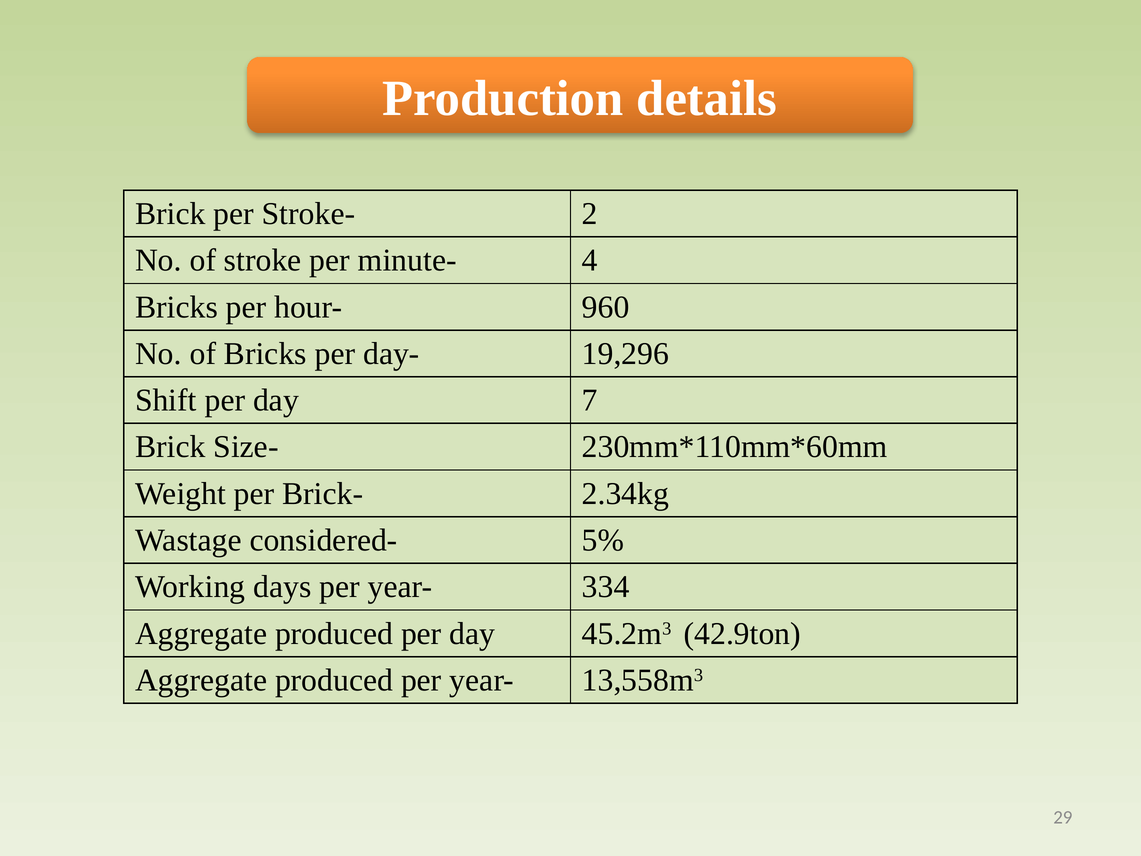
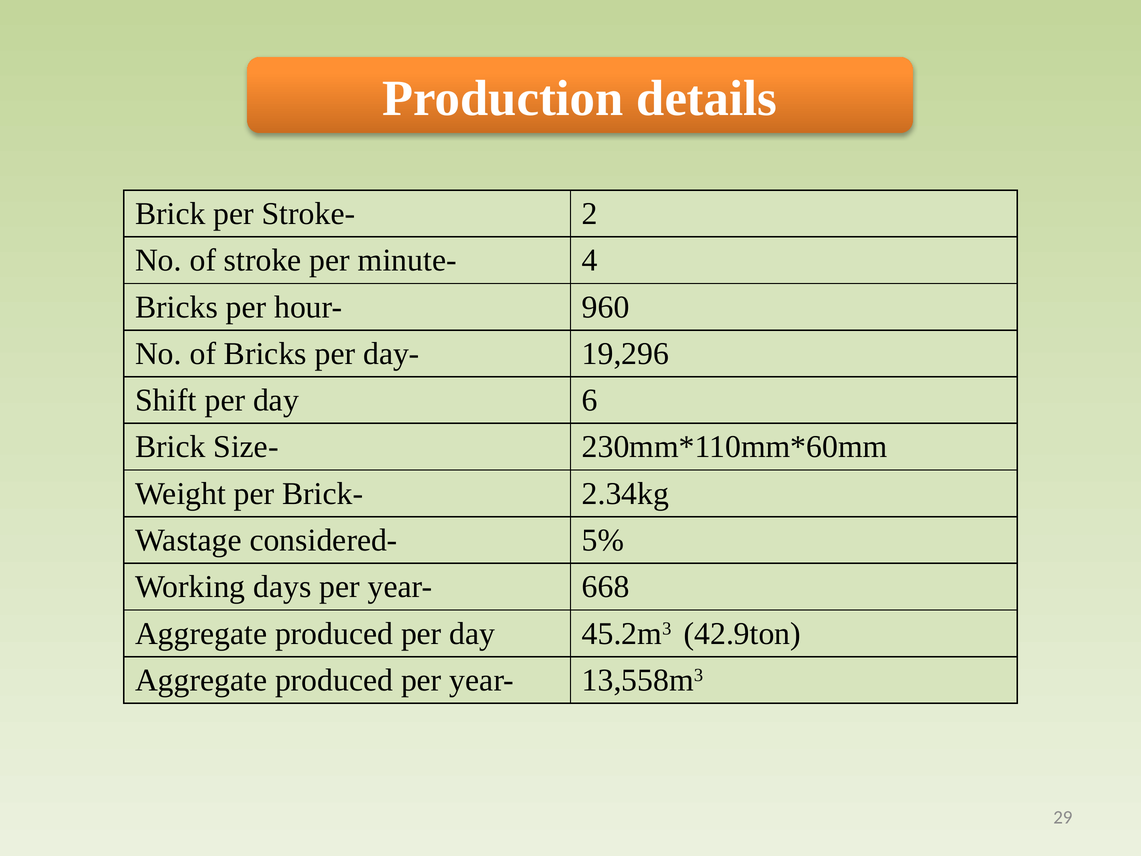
7: 7 -> 6
334: 334 -> 668
